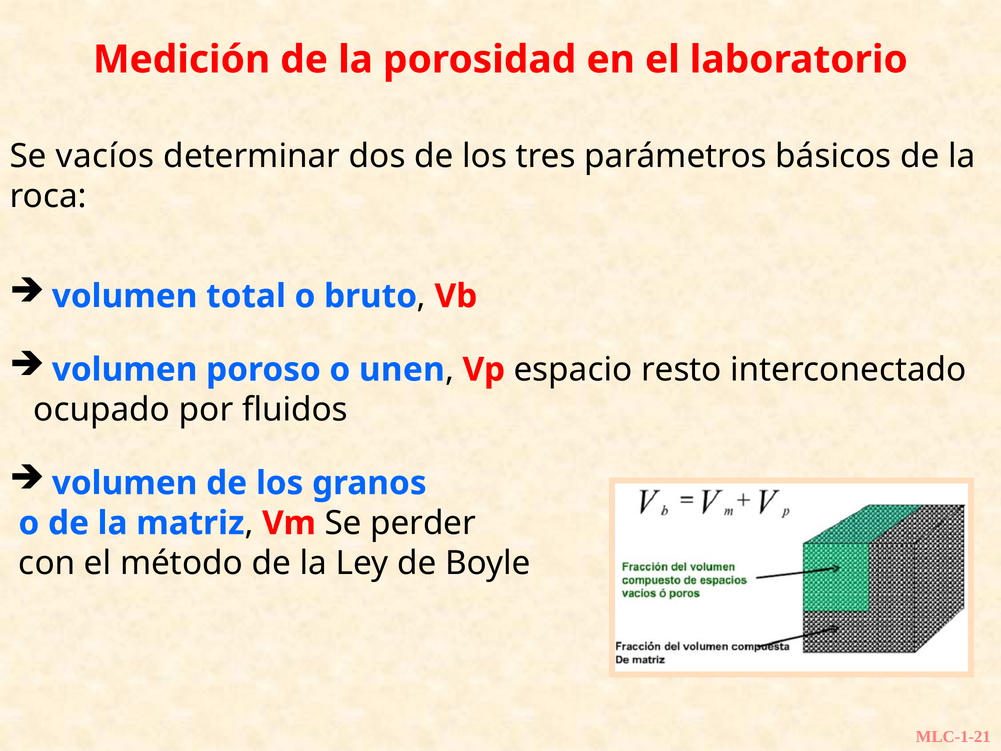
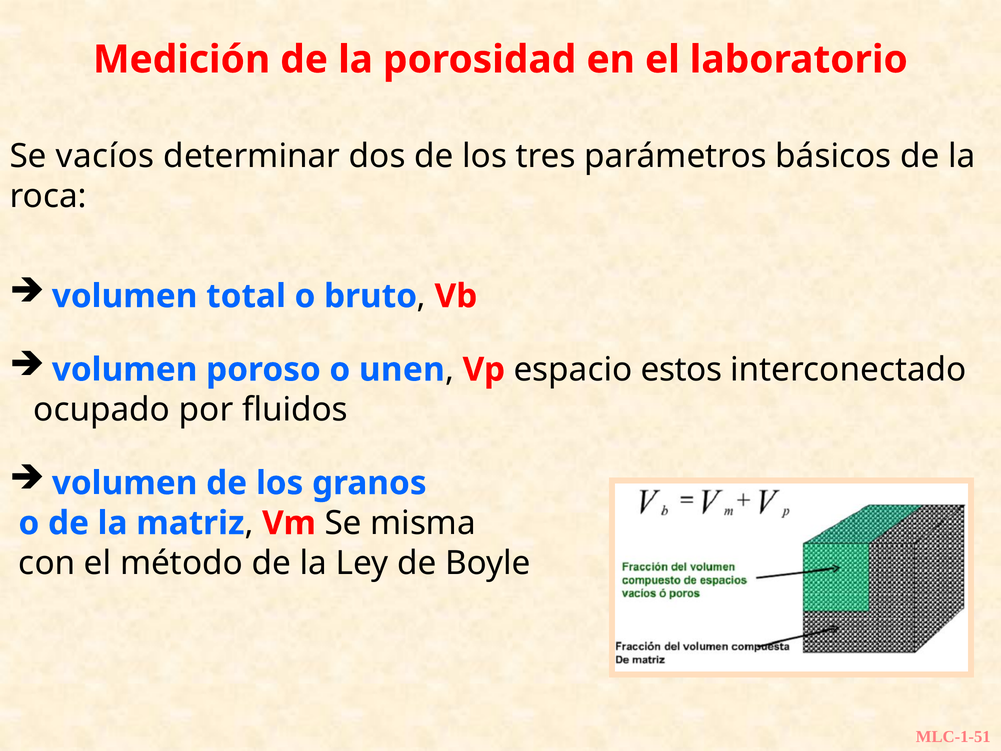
resto: resto -> estos
perder: perder -> misma
MLC-1-21: MLC-1-21 -> MLC-1-51
